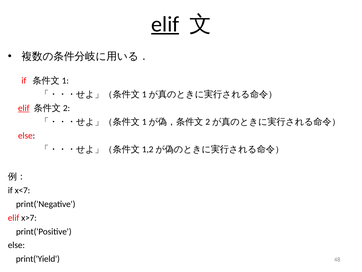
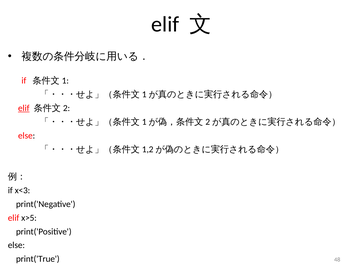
elif at (165, 24) underline: present -> none
x<7: x<7 -> x<3
x>7: x>7 -> x>5
print('Yield: print('Yield -> print('True
